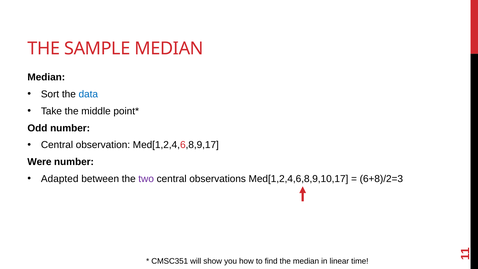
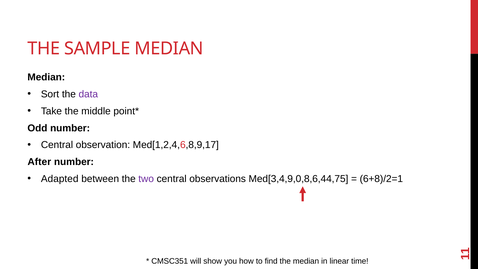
data colour: blue -> purple
Were: Were -> After
Med[1,2,4,6,8,9,10,17: Med[1,2,4,6,8,9,10,17 -> Med[3,4,9,0,8,6,44,75
6+8)/2=3: 6+8)/2=3 -> 6+8)/2=1
